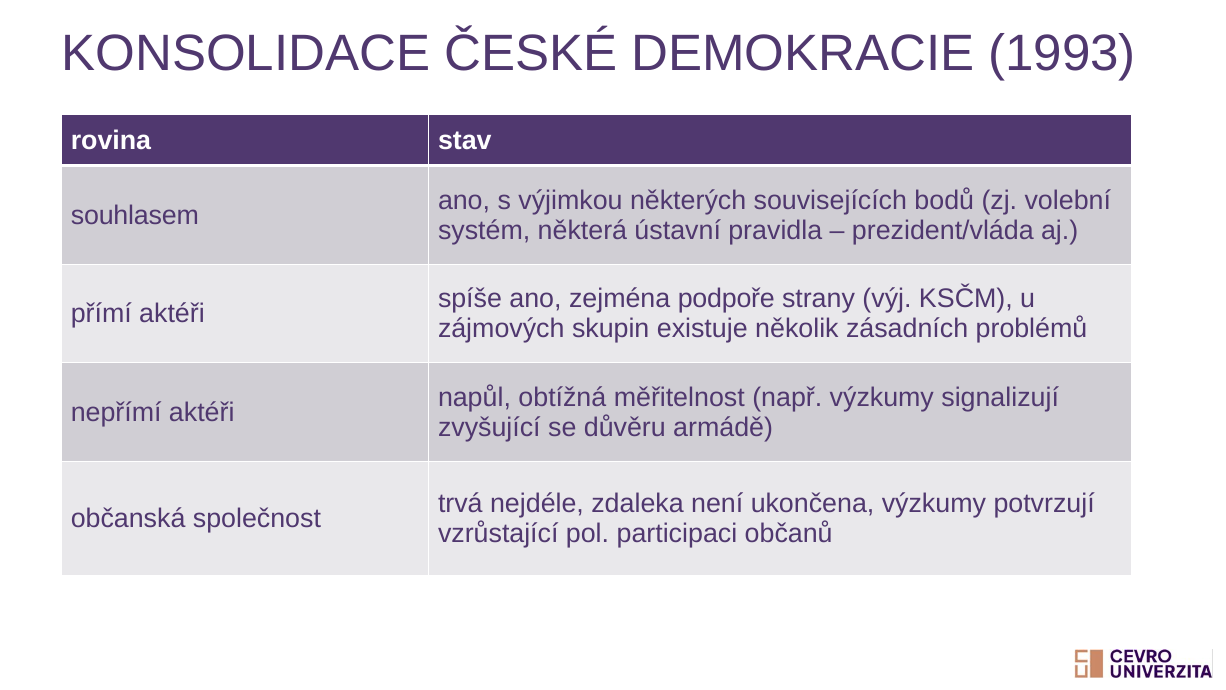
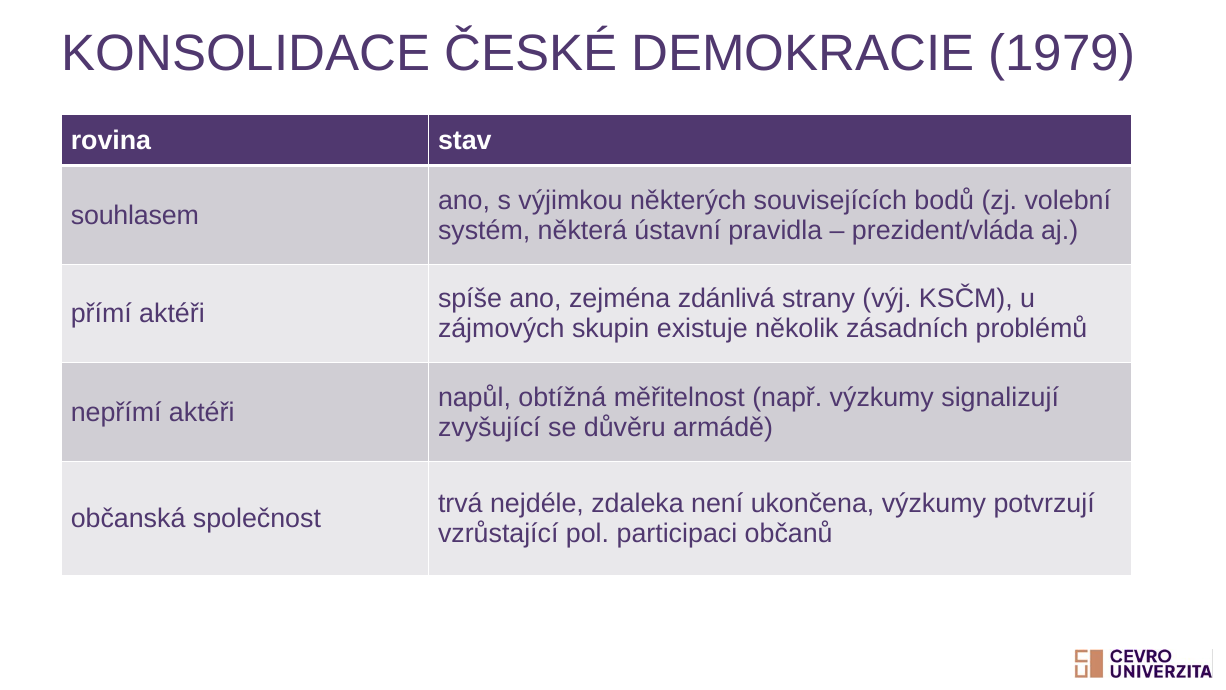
1993: 1993 -> 1979
podpoře: podpoře -> zdánlivá
